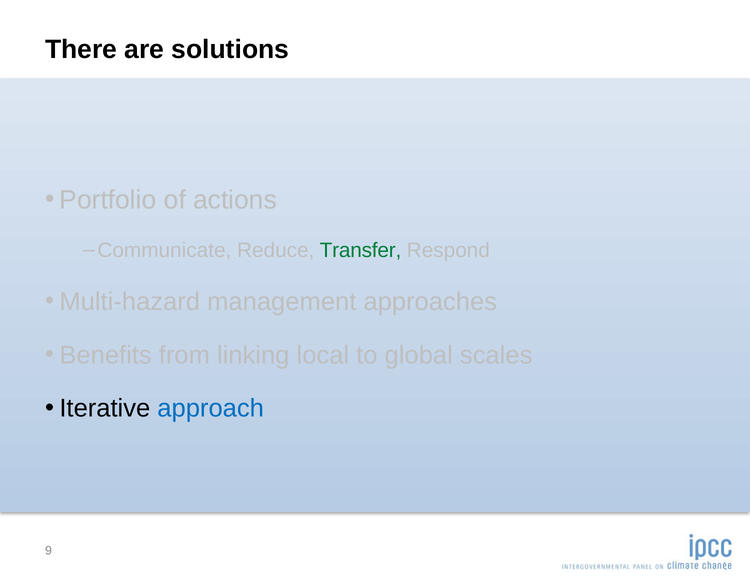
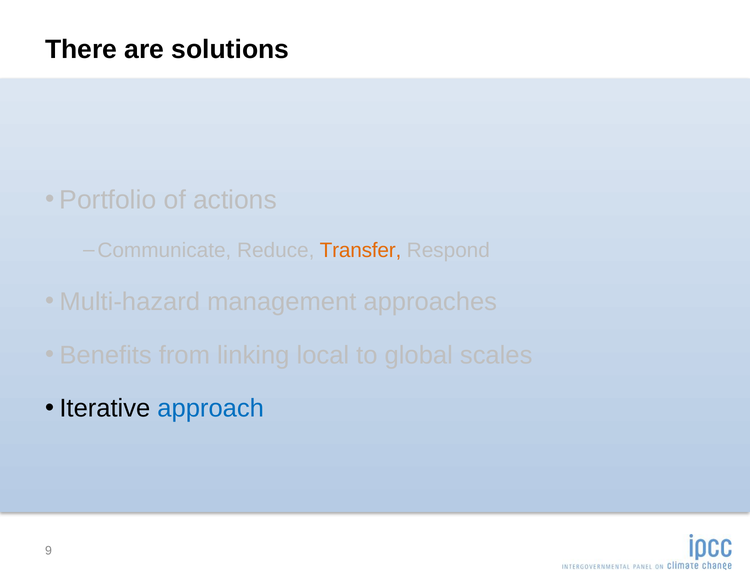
Transfer colour: green -> orange
